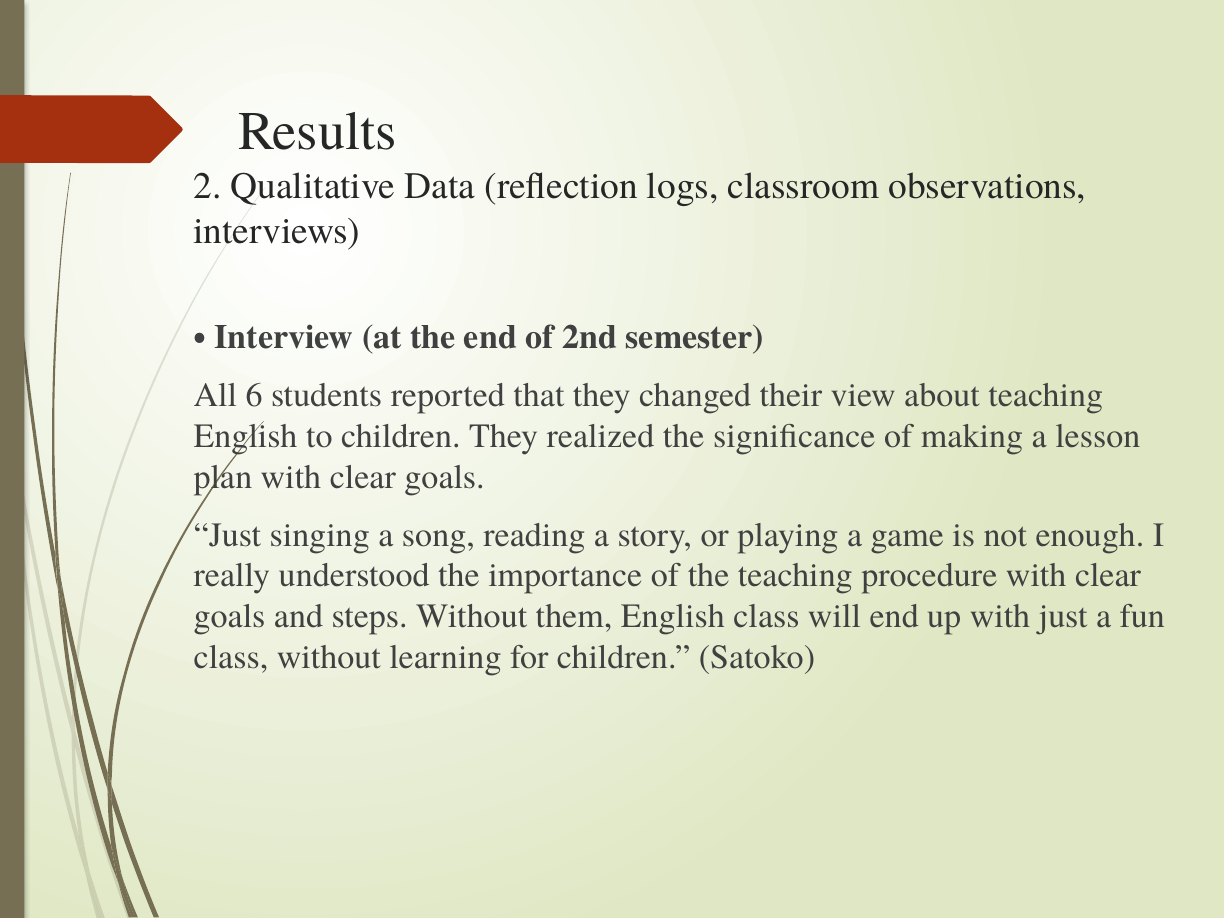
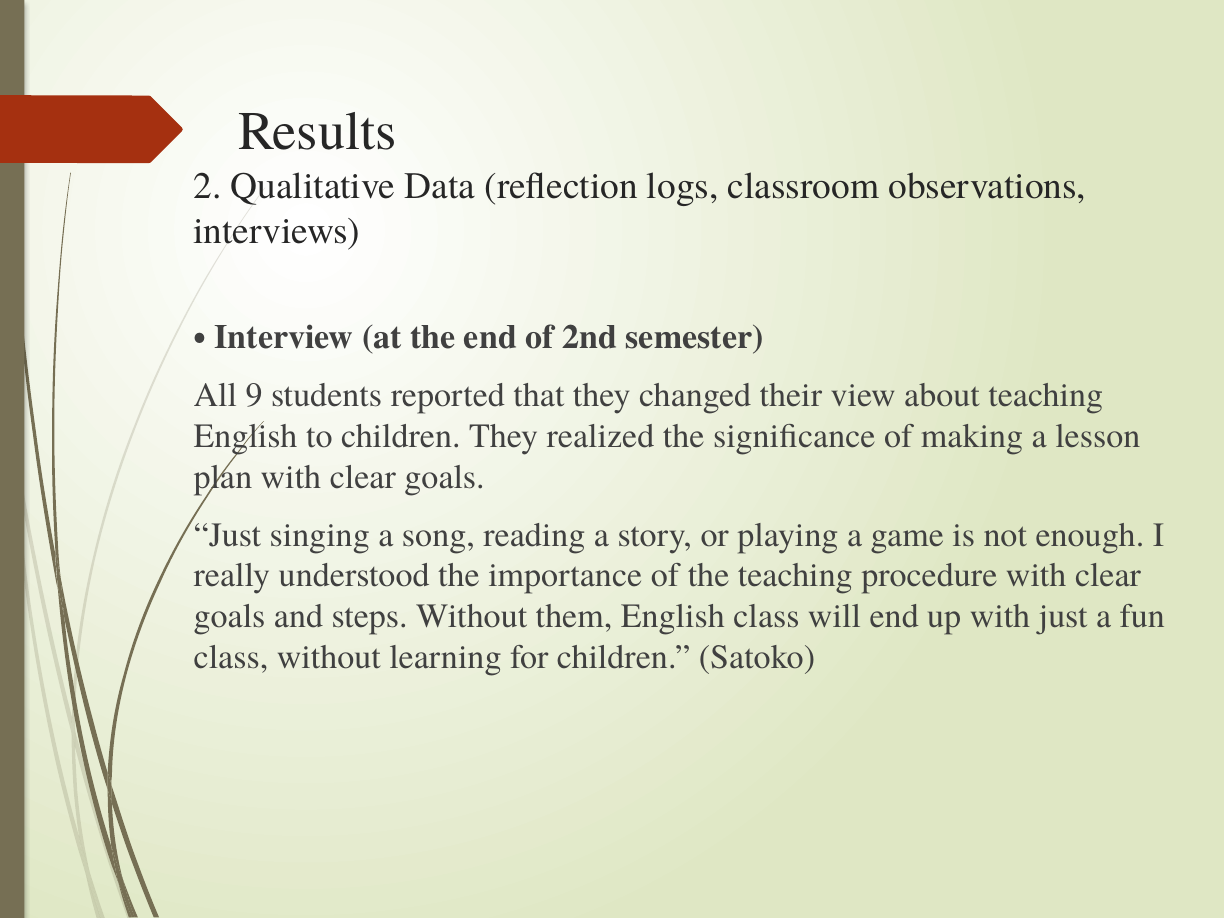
6: 6 -> 9
